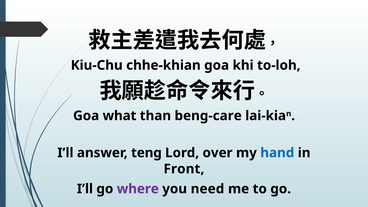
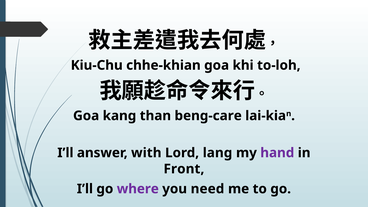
what: what -> kang
teng: teng -> with
over: over -> lang
hand colour: blue -> purple
